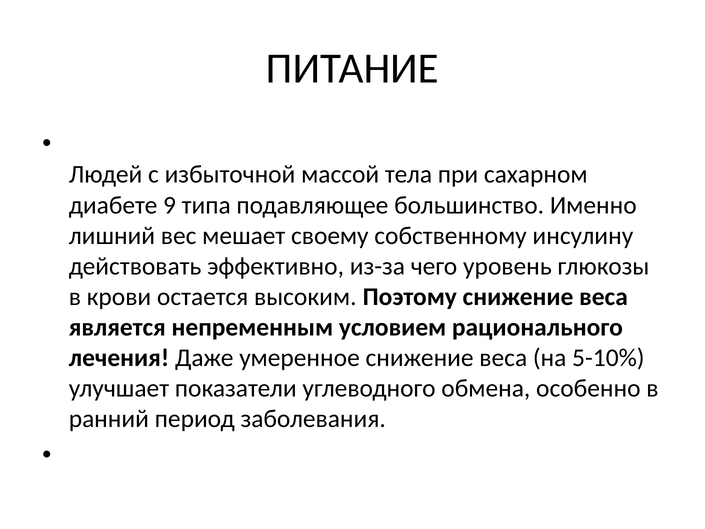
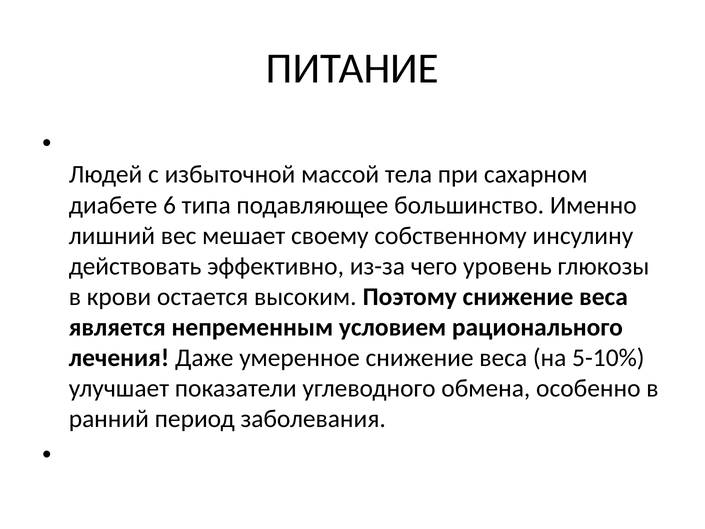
9: 9 -> 6
